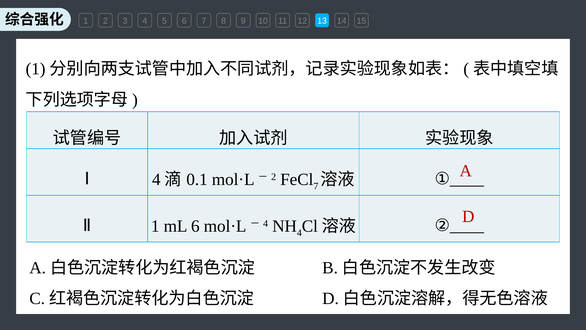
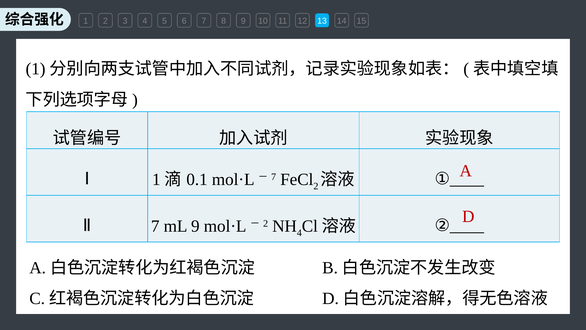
Ⅰ 4: 4 -> 1
2 at (274, 177): 2 -> 7
7 at (316, 186): 7 -> 2
Ⅱ 1: 1 -> 7
mL 6: 6 -> 9
4 at (266, 223): 4 -> 2
